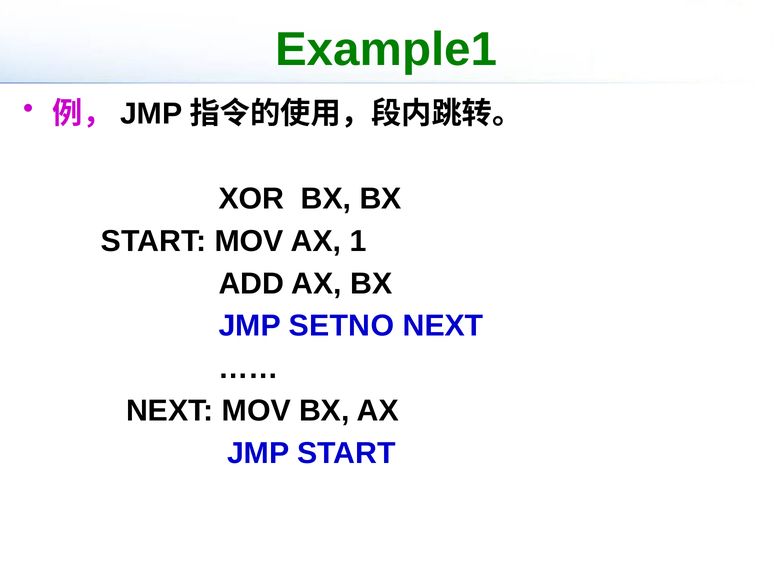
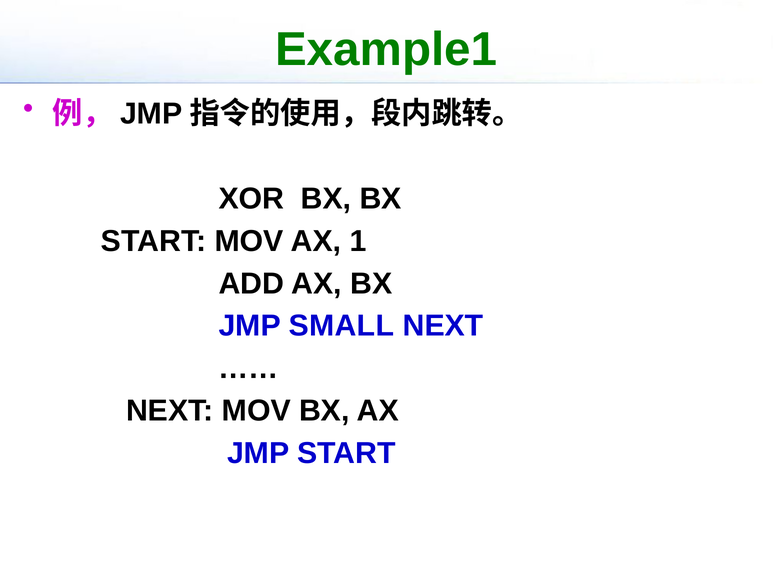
SETNO: SETNO -> SMALL
